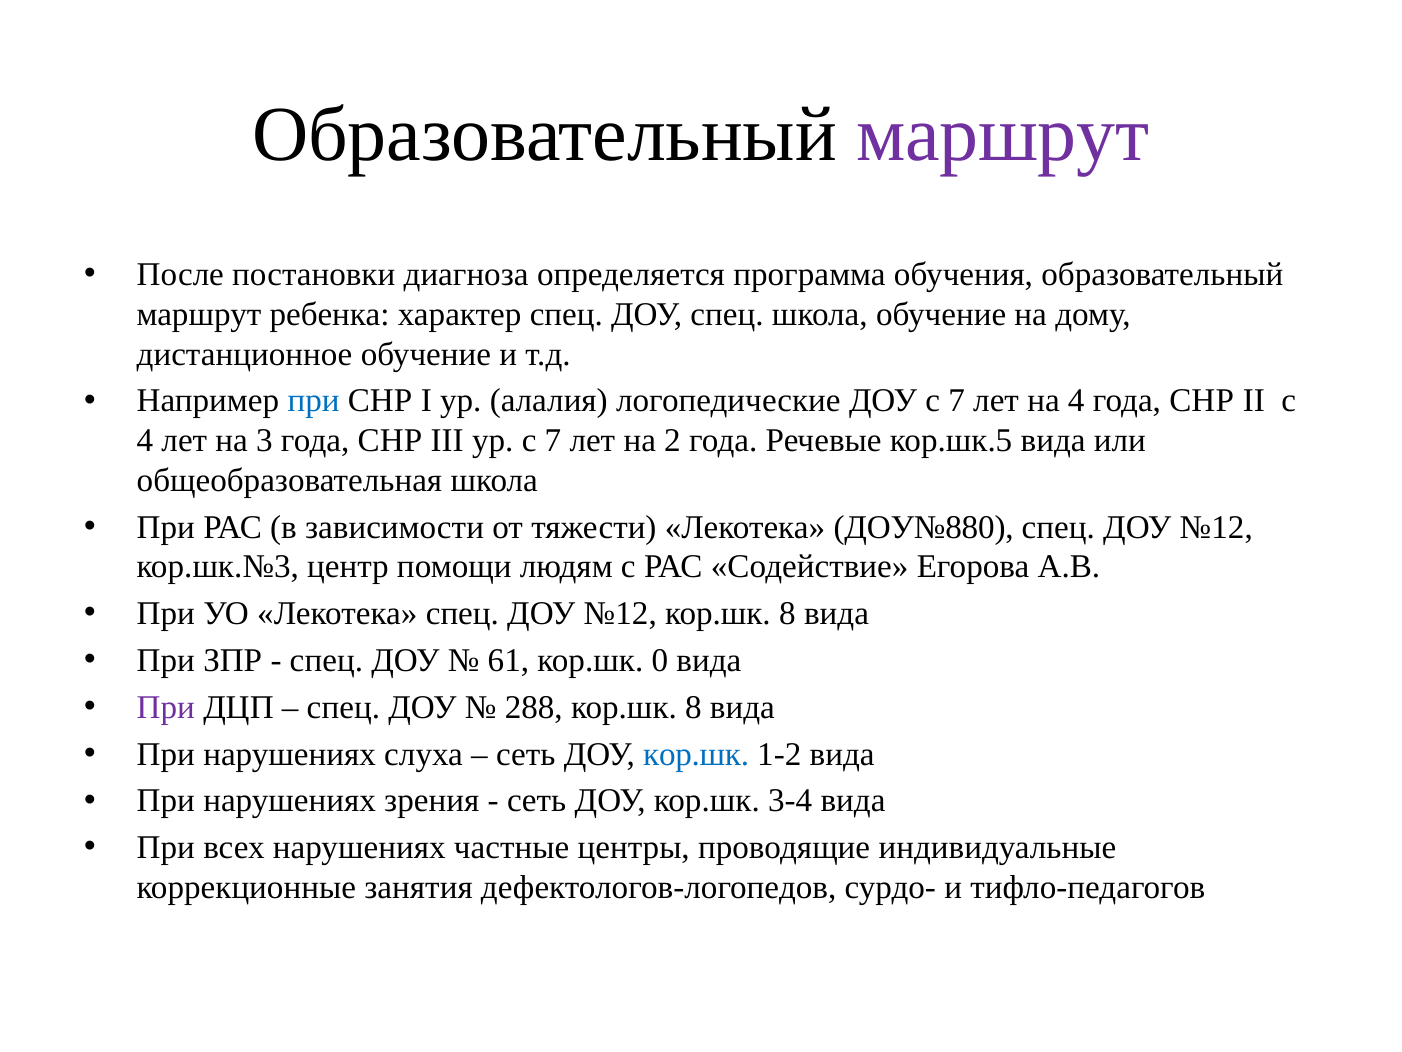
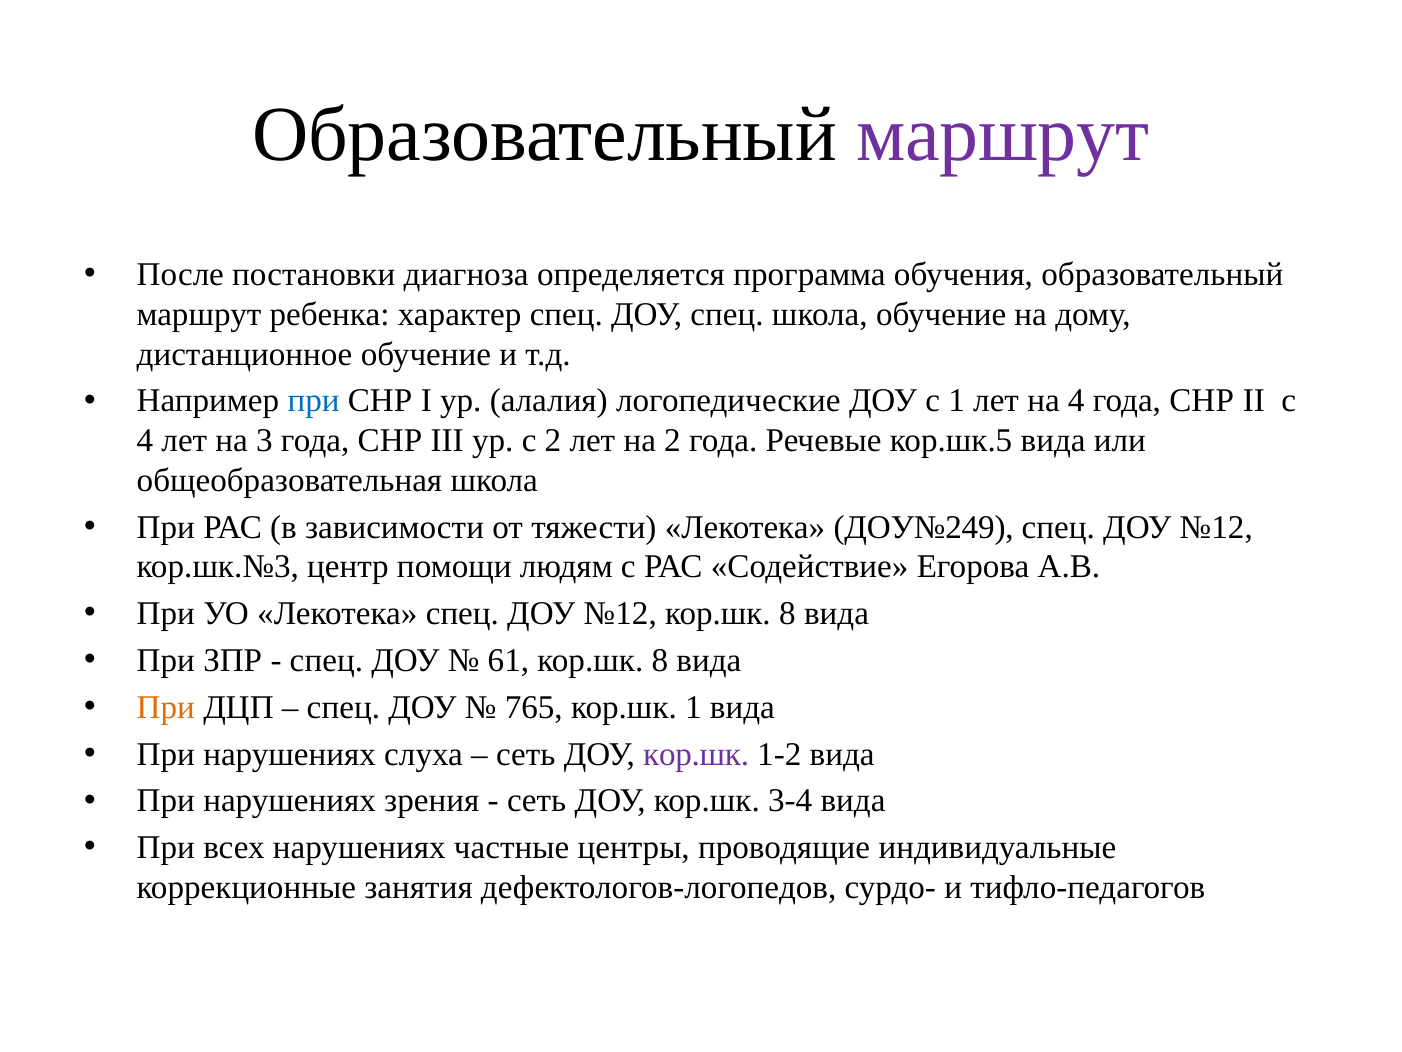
ДОУ с 7: 7 -> 1
ур с 7: 7 -> 2
ДОУ№880: ДОУ№880 -> ДОУ№249
61 кор.шк 0: 0 -> 8
При at (166, 707) colour: purple -> orange
288: 288 -> 765
8 at (693, 707): 8 -> 1
кор.шк at (696, 754) colour: blue -> purple
